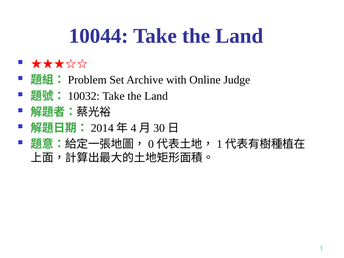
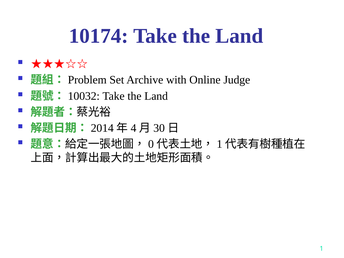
10044: 10044 -> 10174
